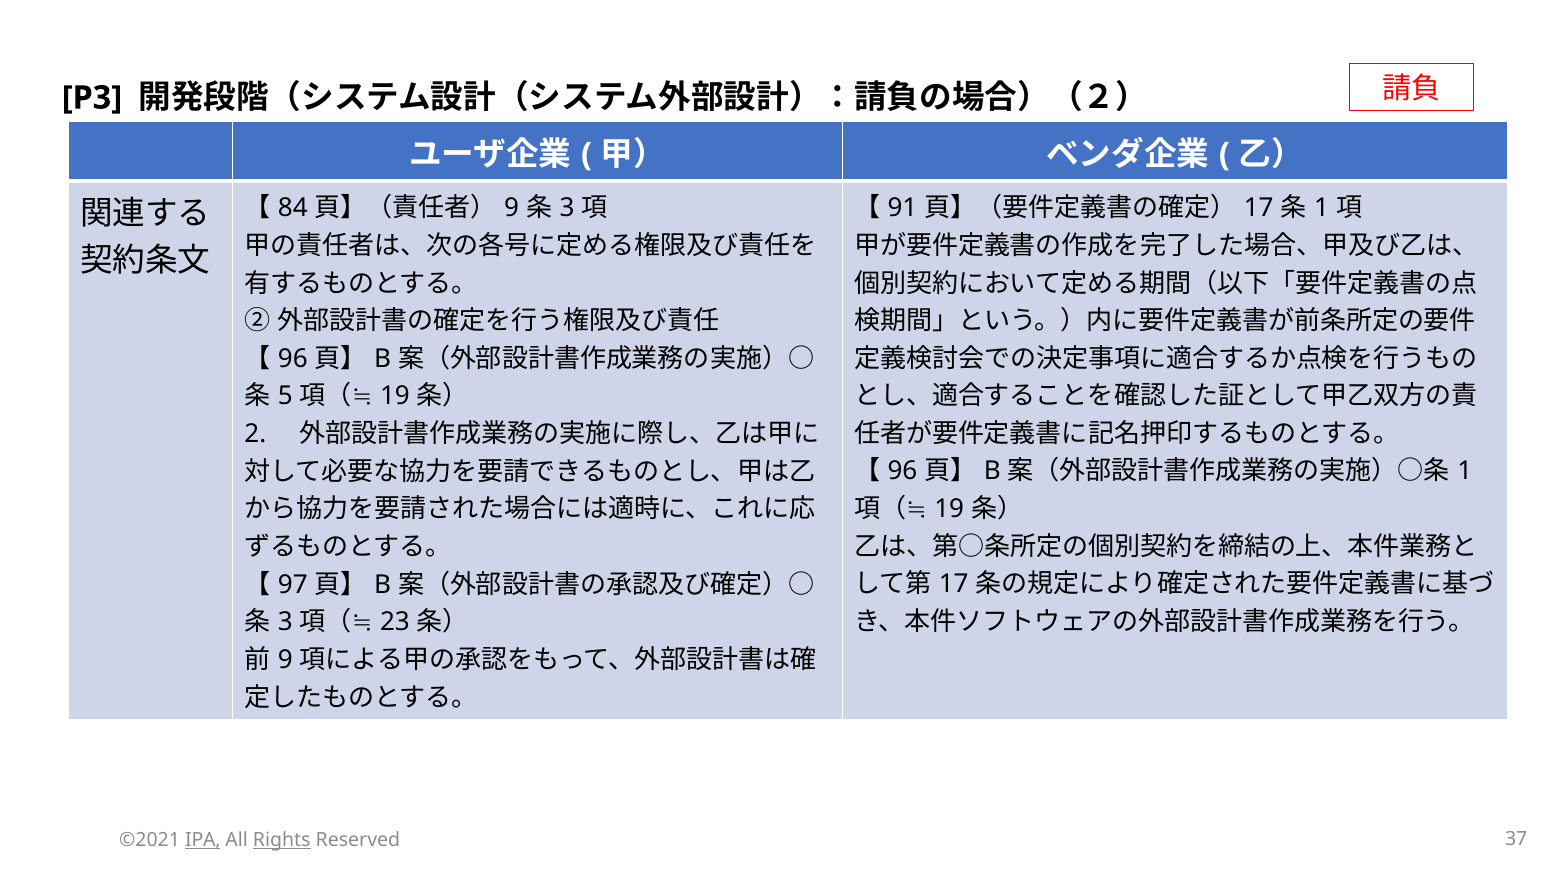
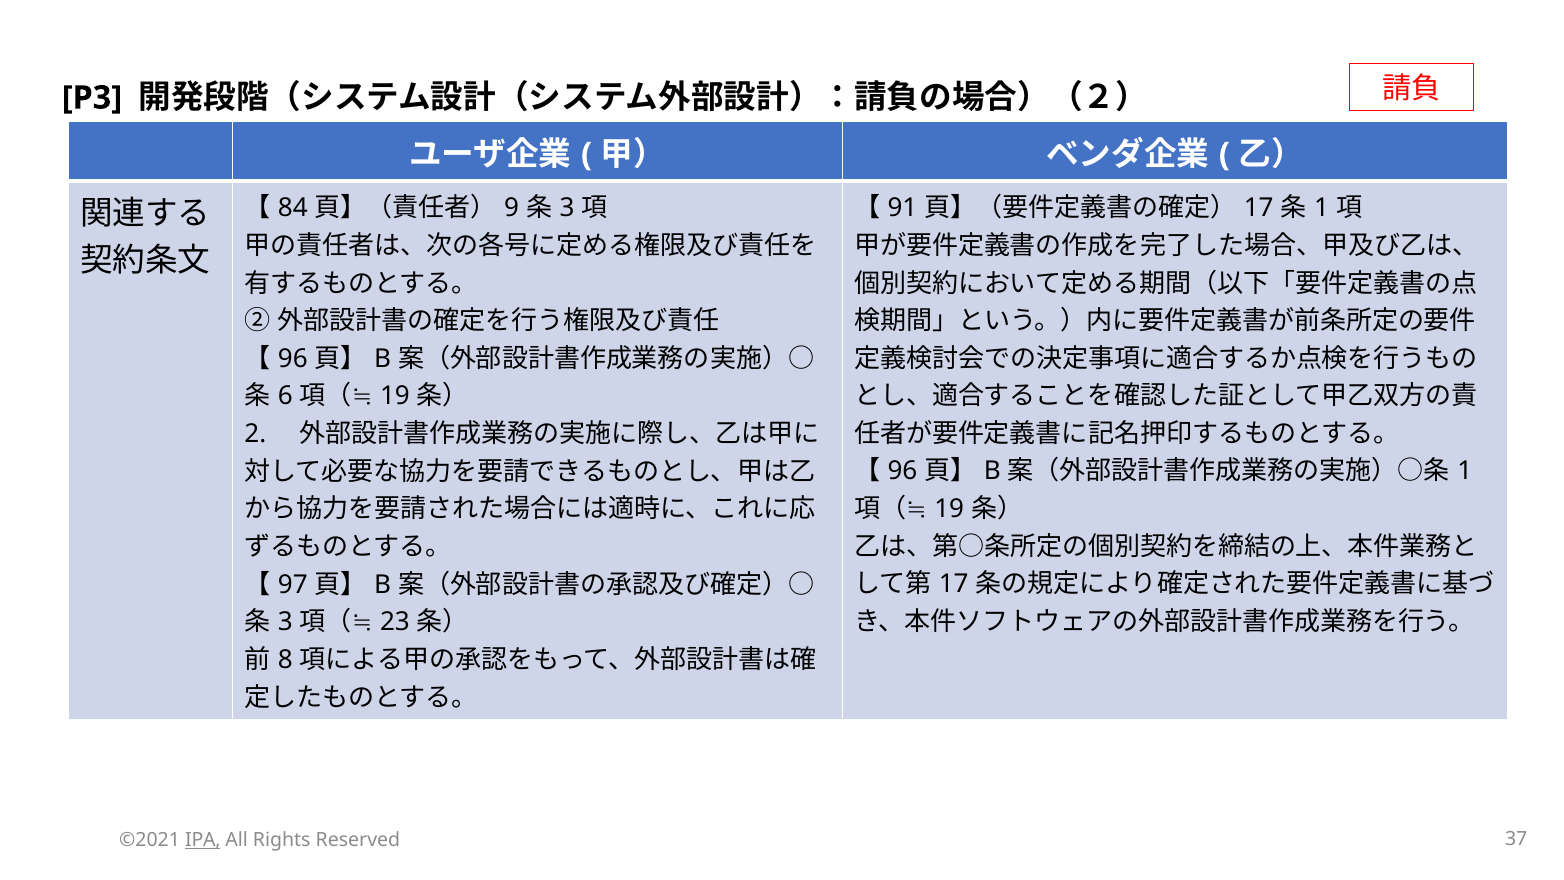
5: 5 -> 6
9 at (285, 660): 9 -> 8
Rights underline: present -> none
